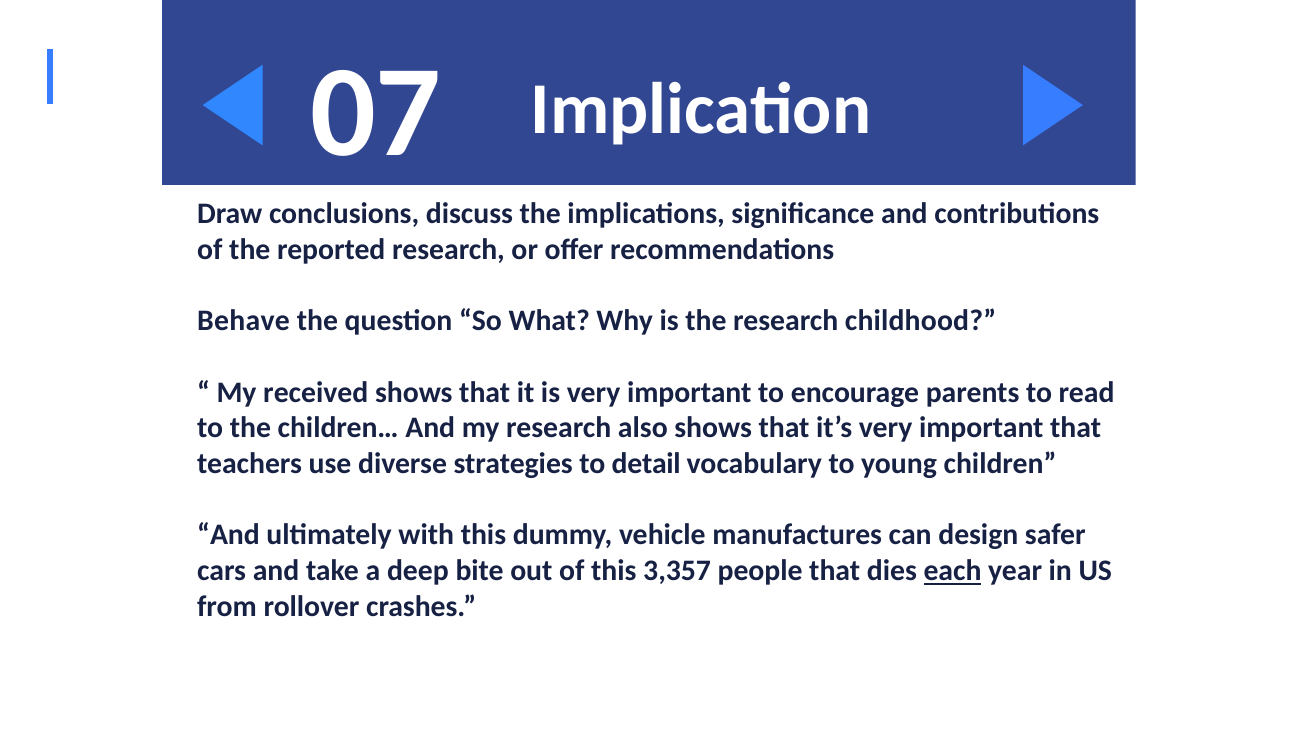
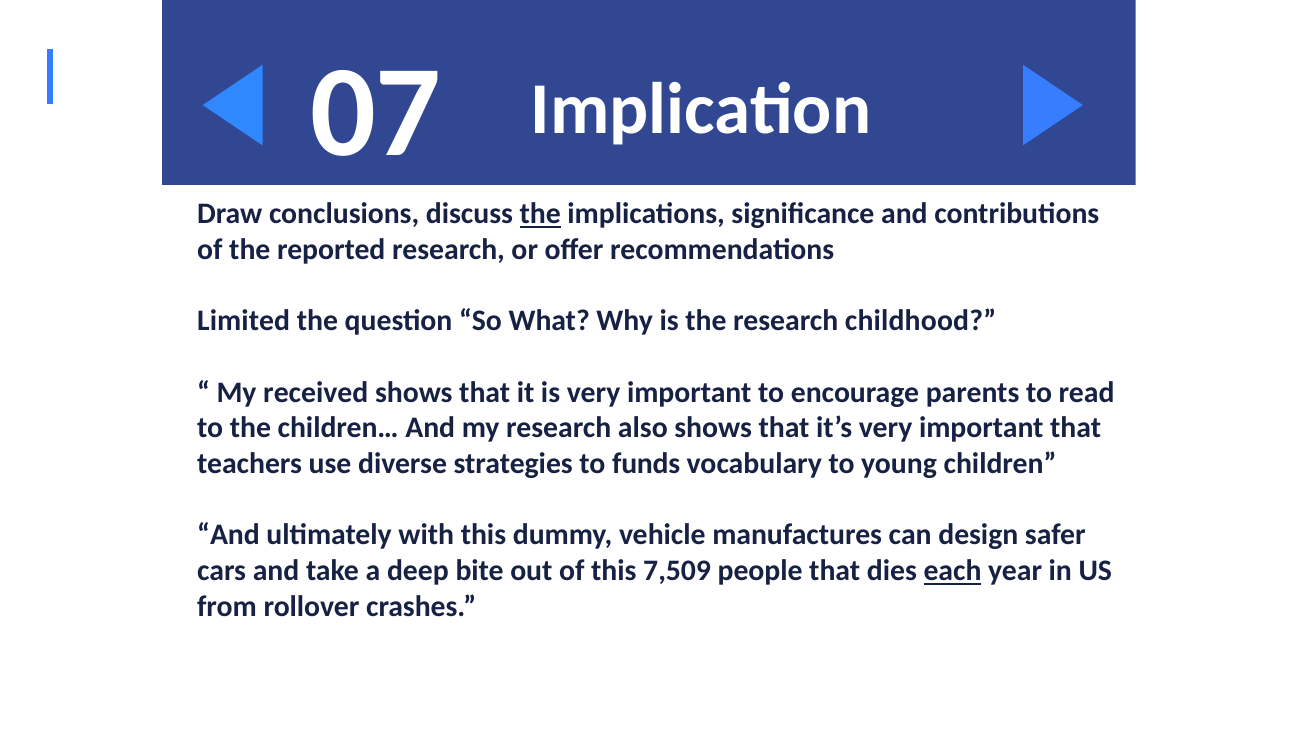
the at (540, 214) underline: none -> present
Behave: Behave -> Limited
detail: detail -> funds
3,357: 3,357 -> 7,509
